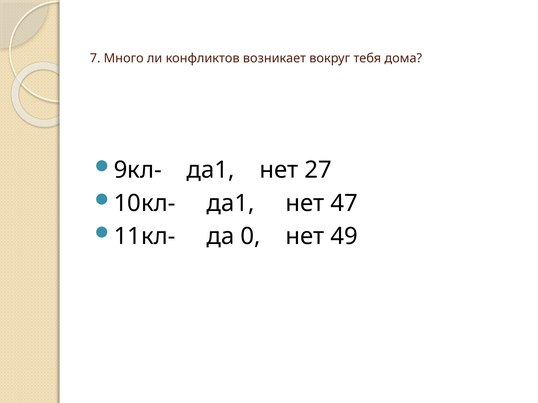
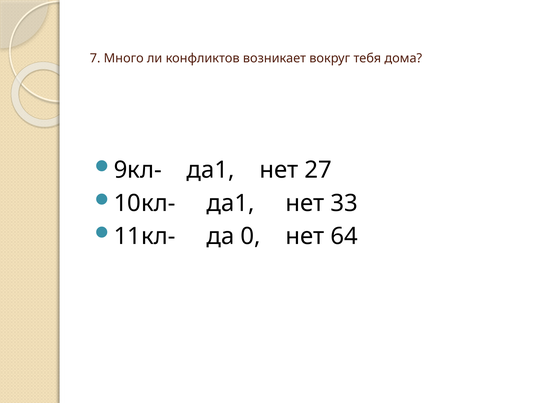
47: 47 -> 33
49: 49 -> 64
